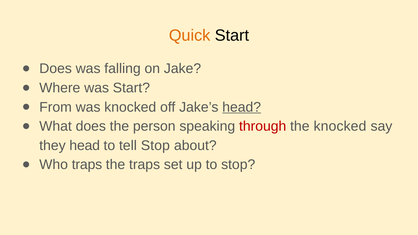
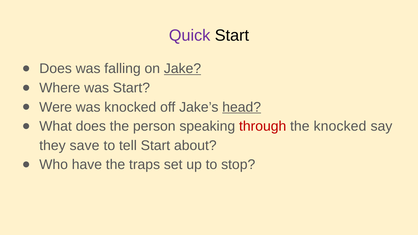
Quick colour: orange -> purple
Jake underline: none -> present
From: From -> Were
they head: head -> save
tell Stop: Stop -> Start
Who traps: traps -> have
